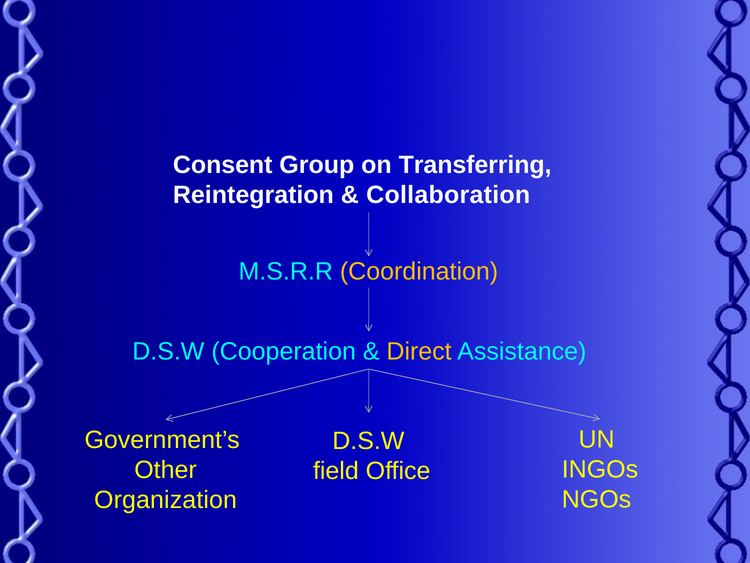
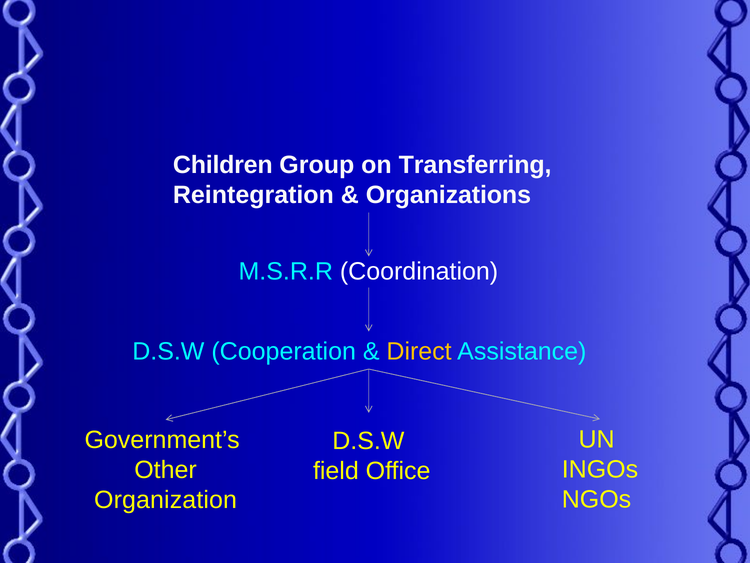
Consent: Consent -> Children
Collaboration: Collaboration -> Organizations
Coordination colour: yellow -> white
